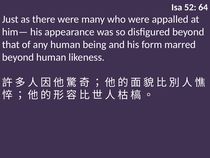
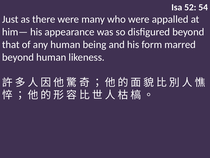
64: 64 -> 54
